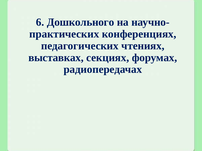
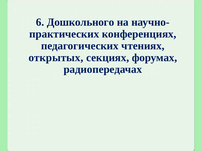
выставках: выставках -> открытых
